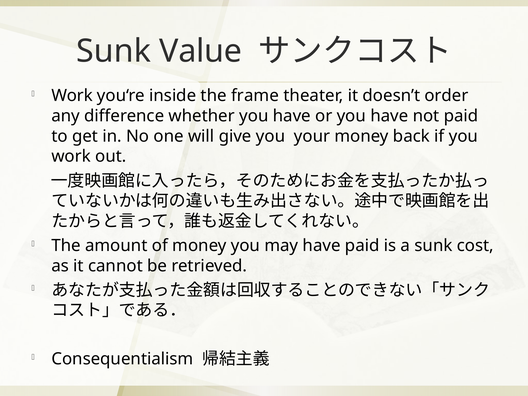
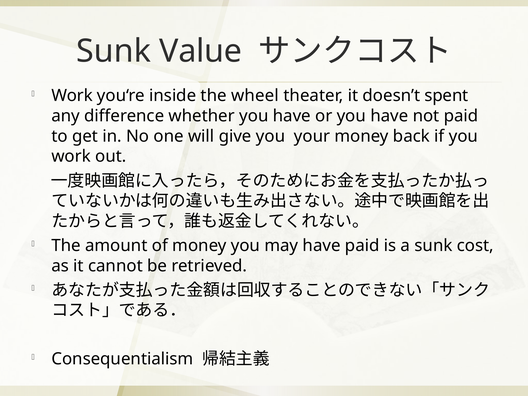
frame: frame -> wheel
order: order -> spent
